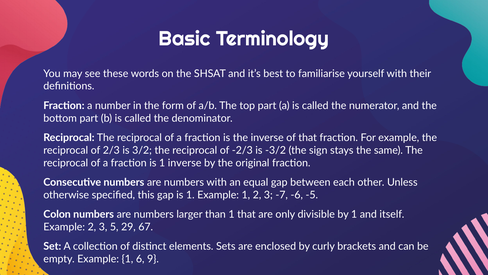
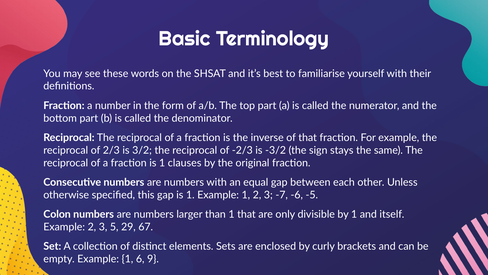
1 inverse: inverse -> clauses
